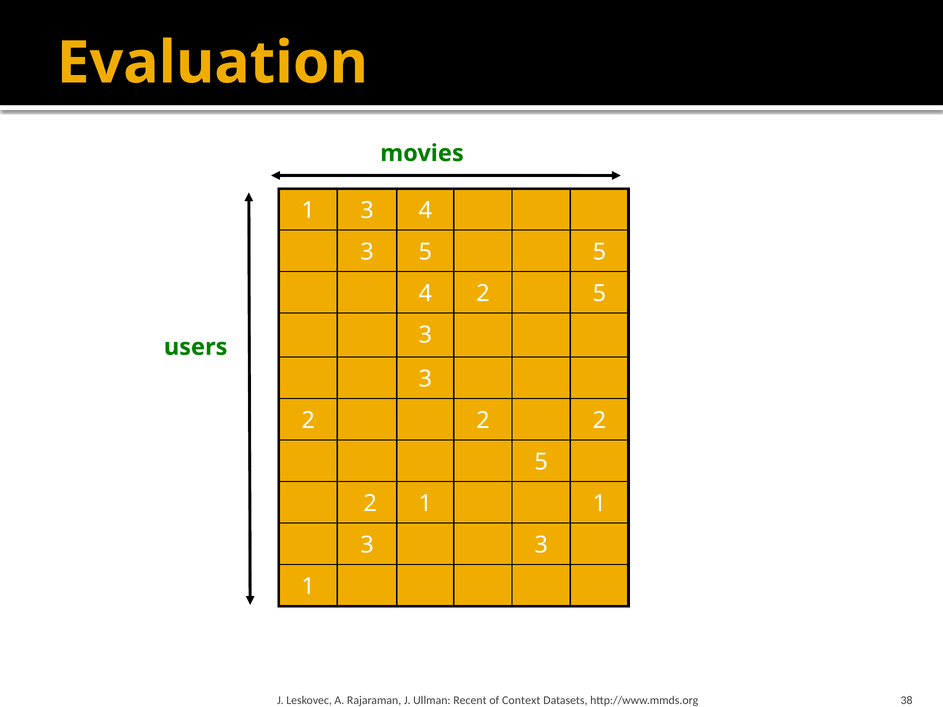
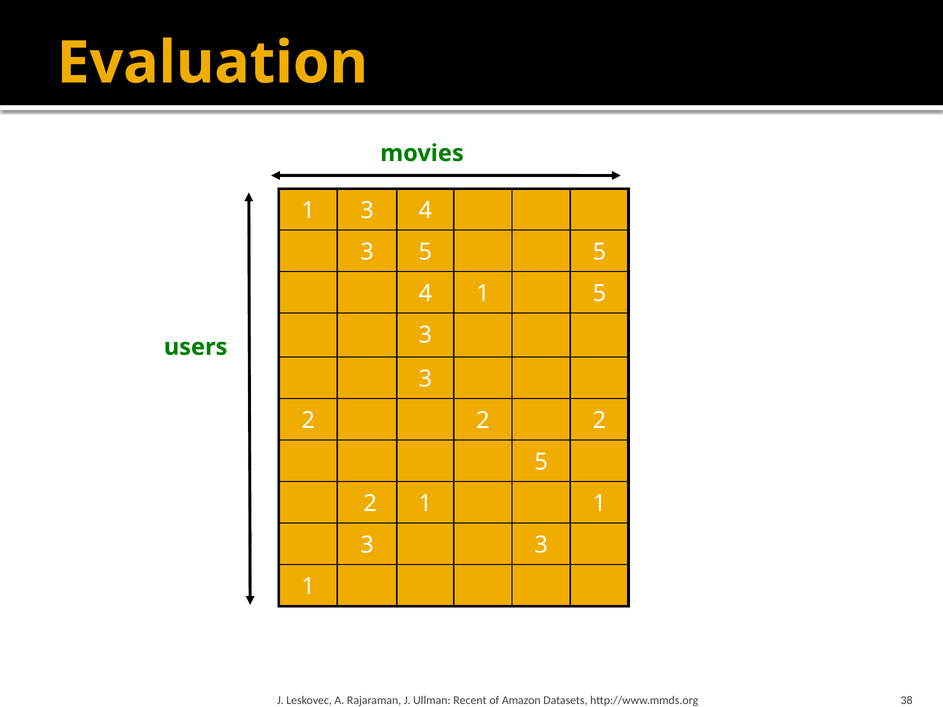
4 2: 2 -> 1
Context: Context -> Amazon
